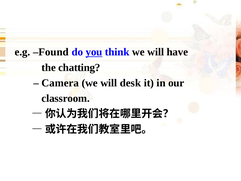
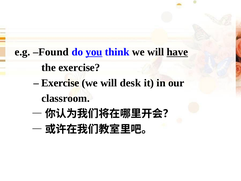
have underline: none -> present
the chatting: chatting -> exercise
Camera at (60, 83): Camera -> Exercise
